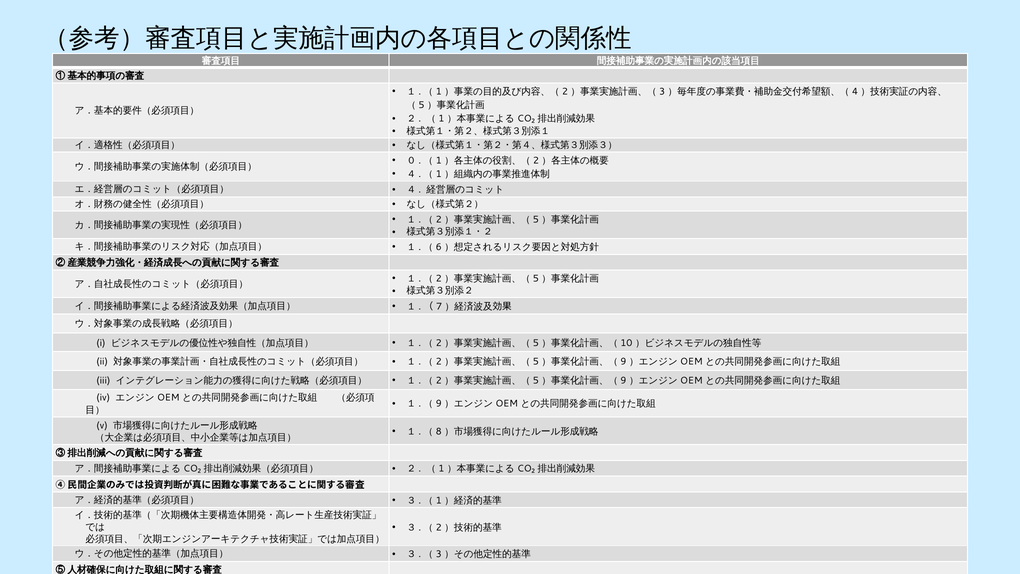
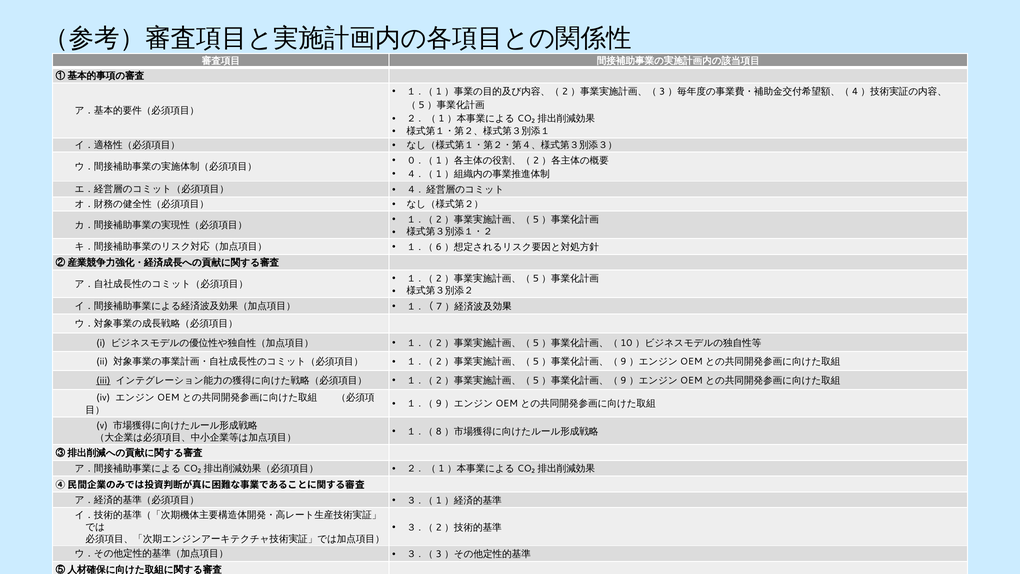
iii underline: none -> present
